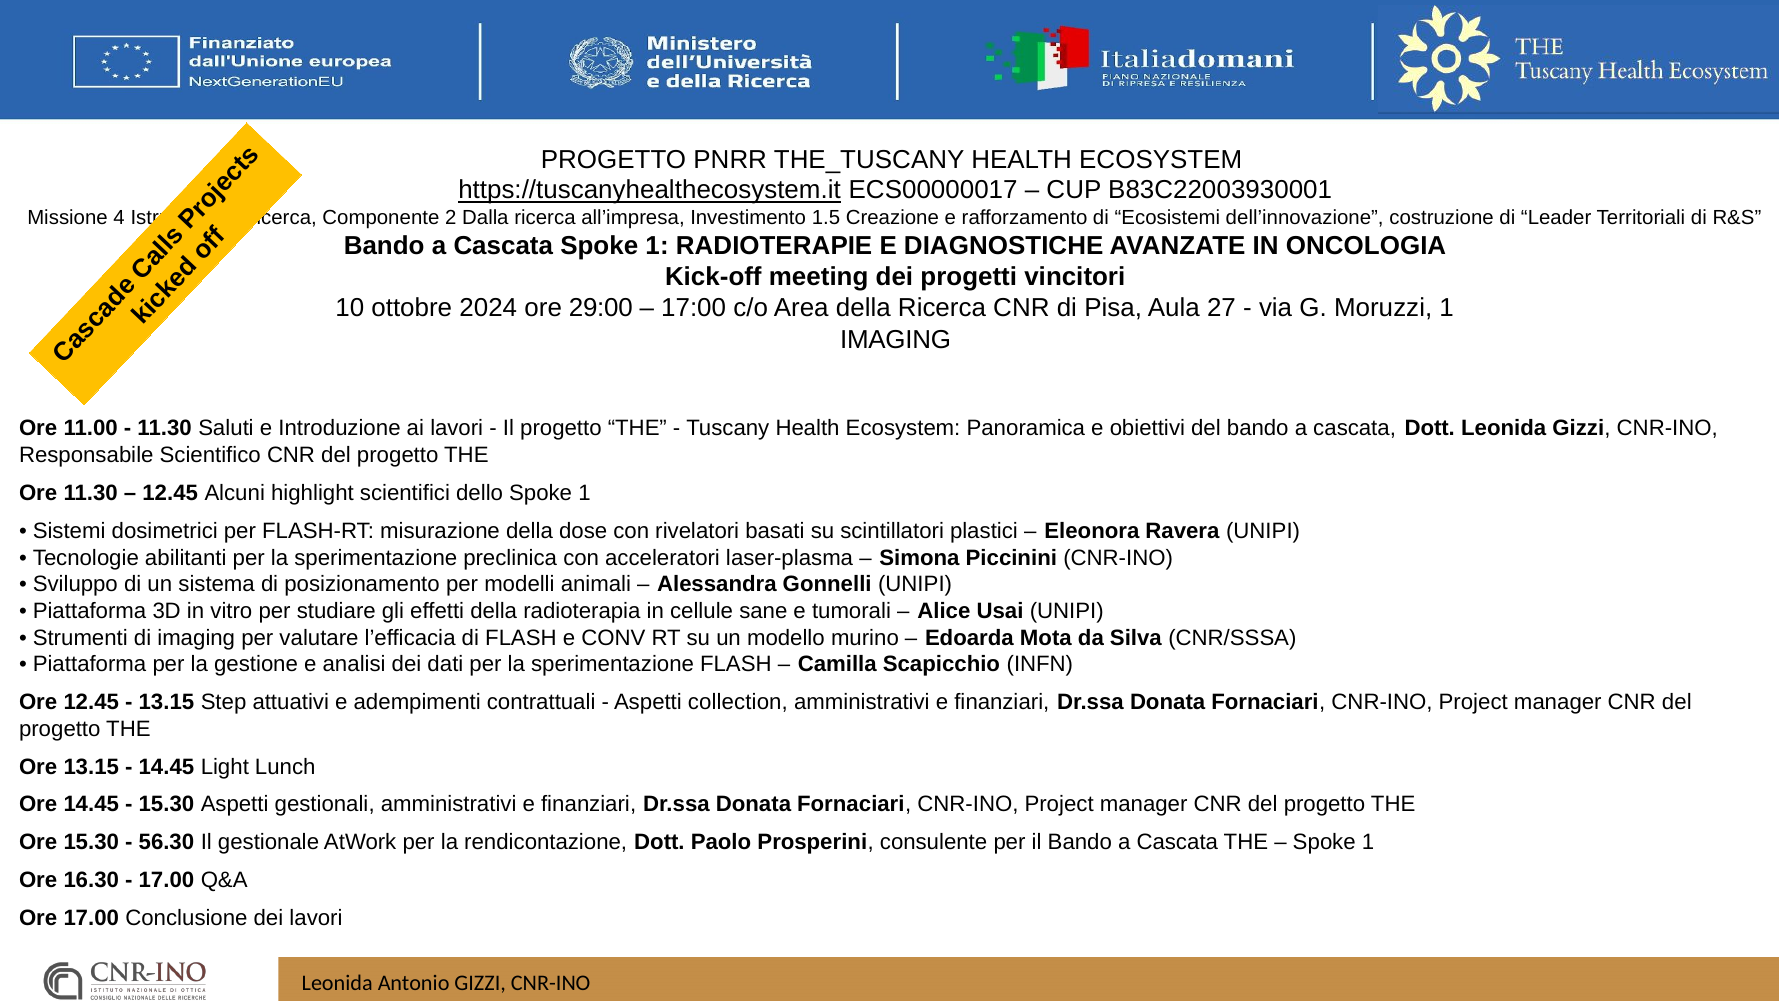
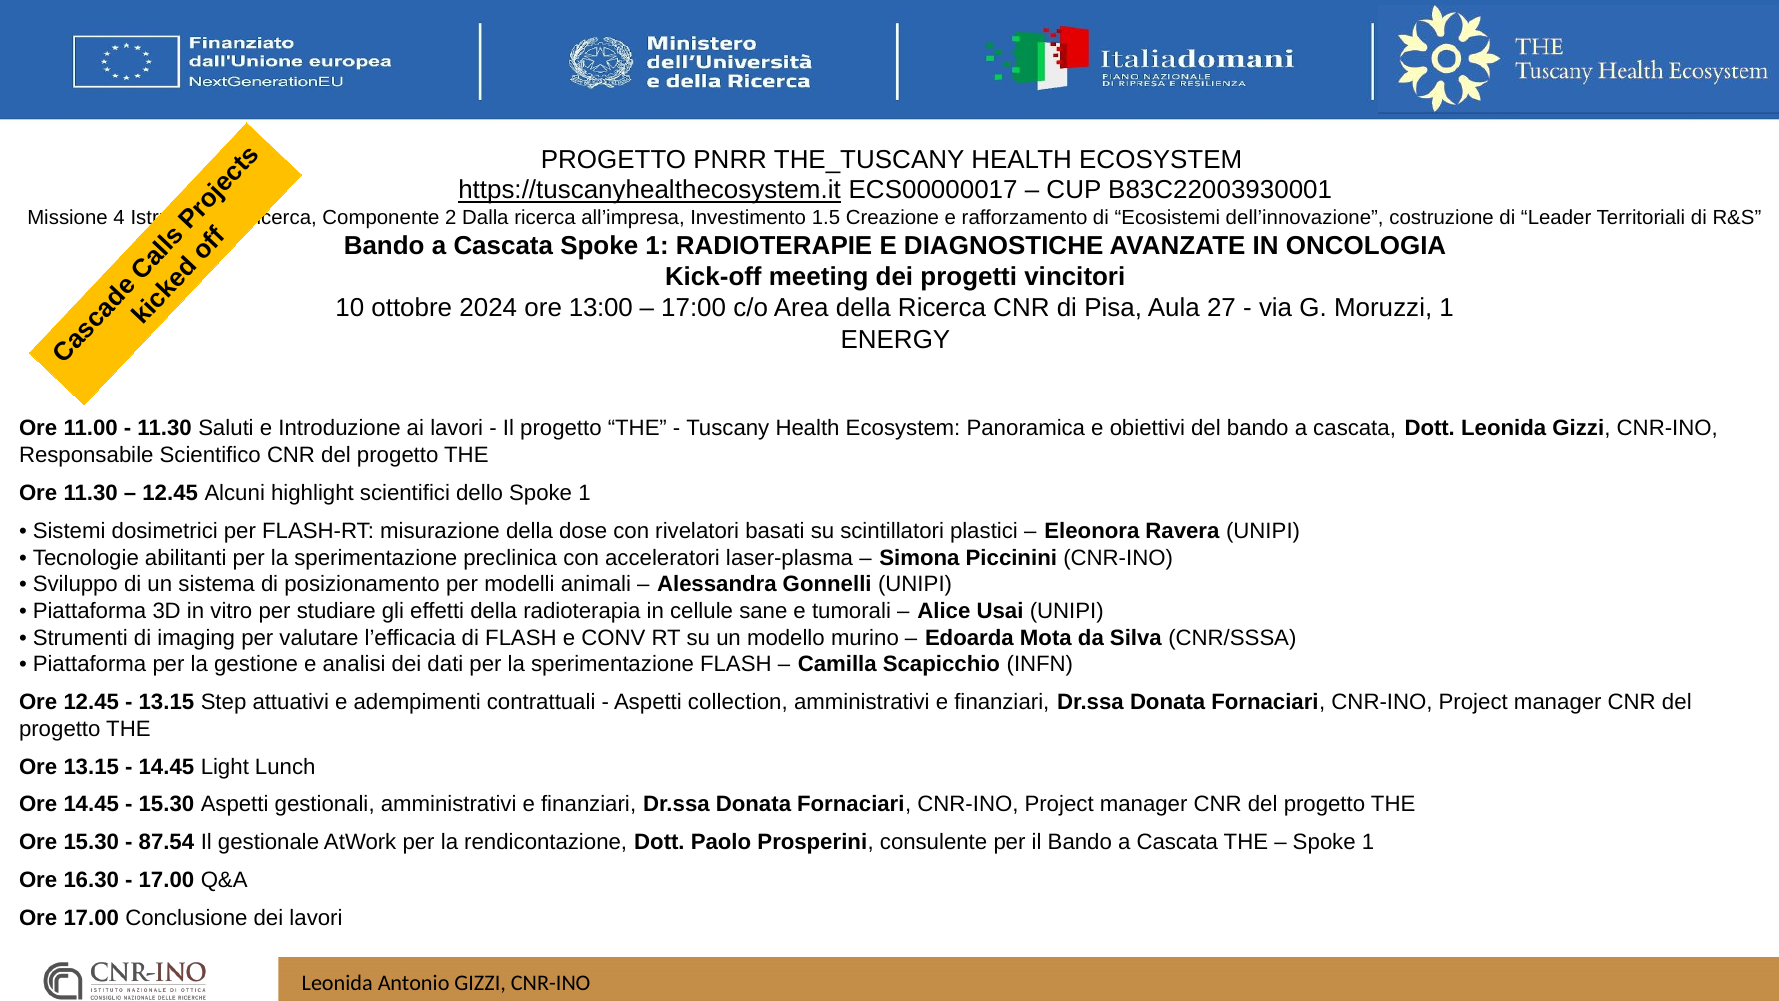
29:00: 29:00 -> 13:00
IMAGING at (896, 339): IMAGING -> ENERGY
56.30: 56.30 -> 87.54
